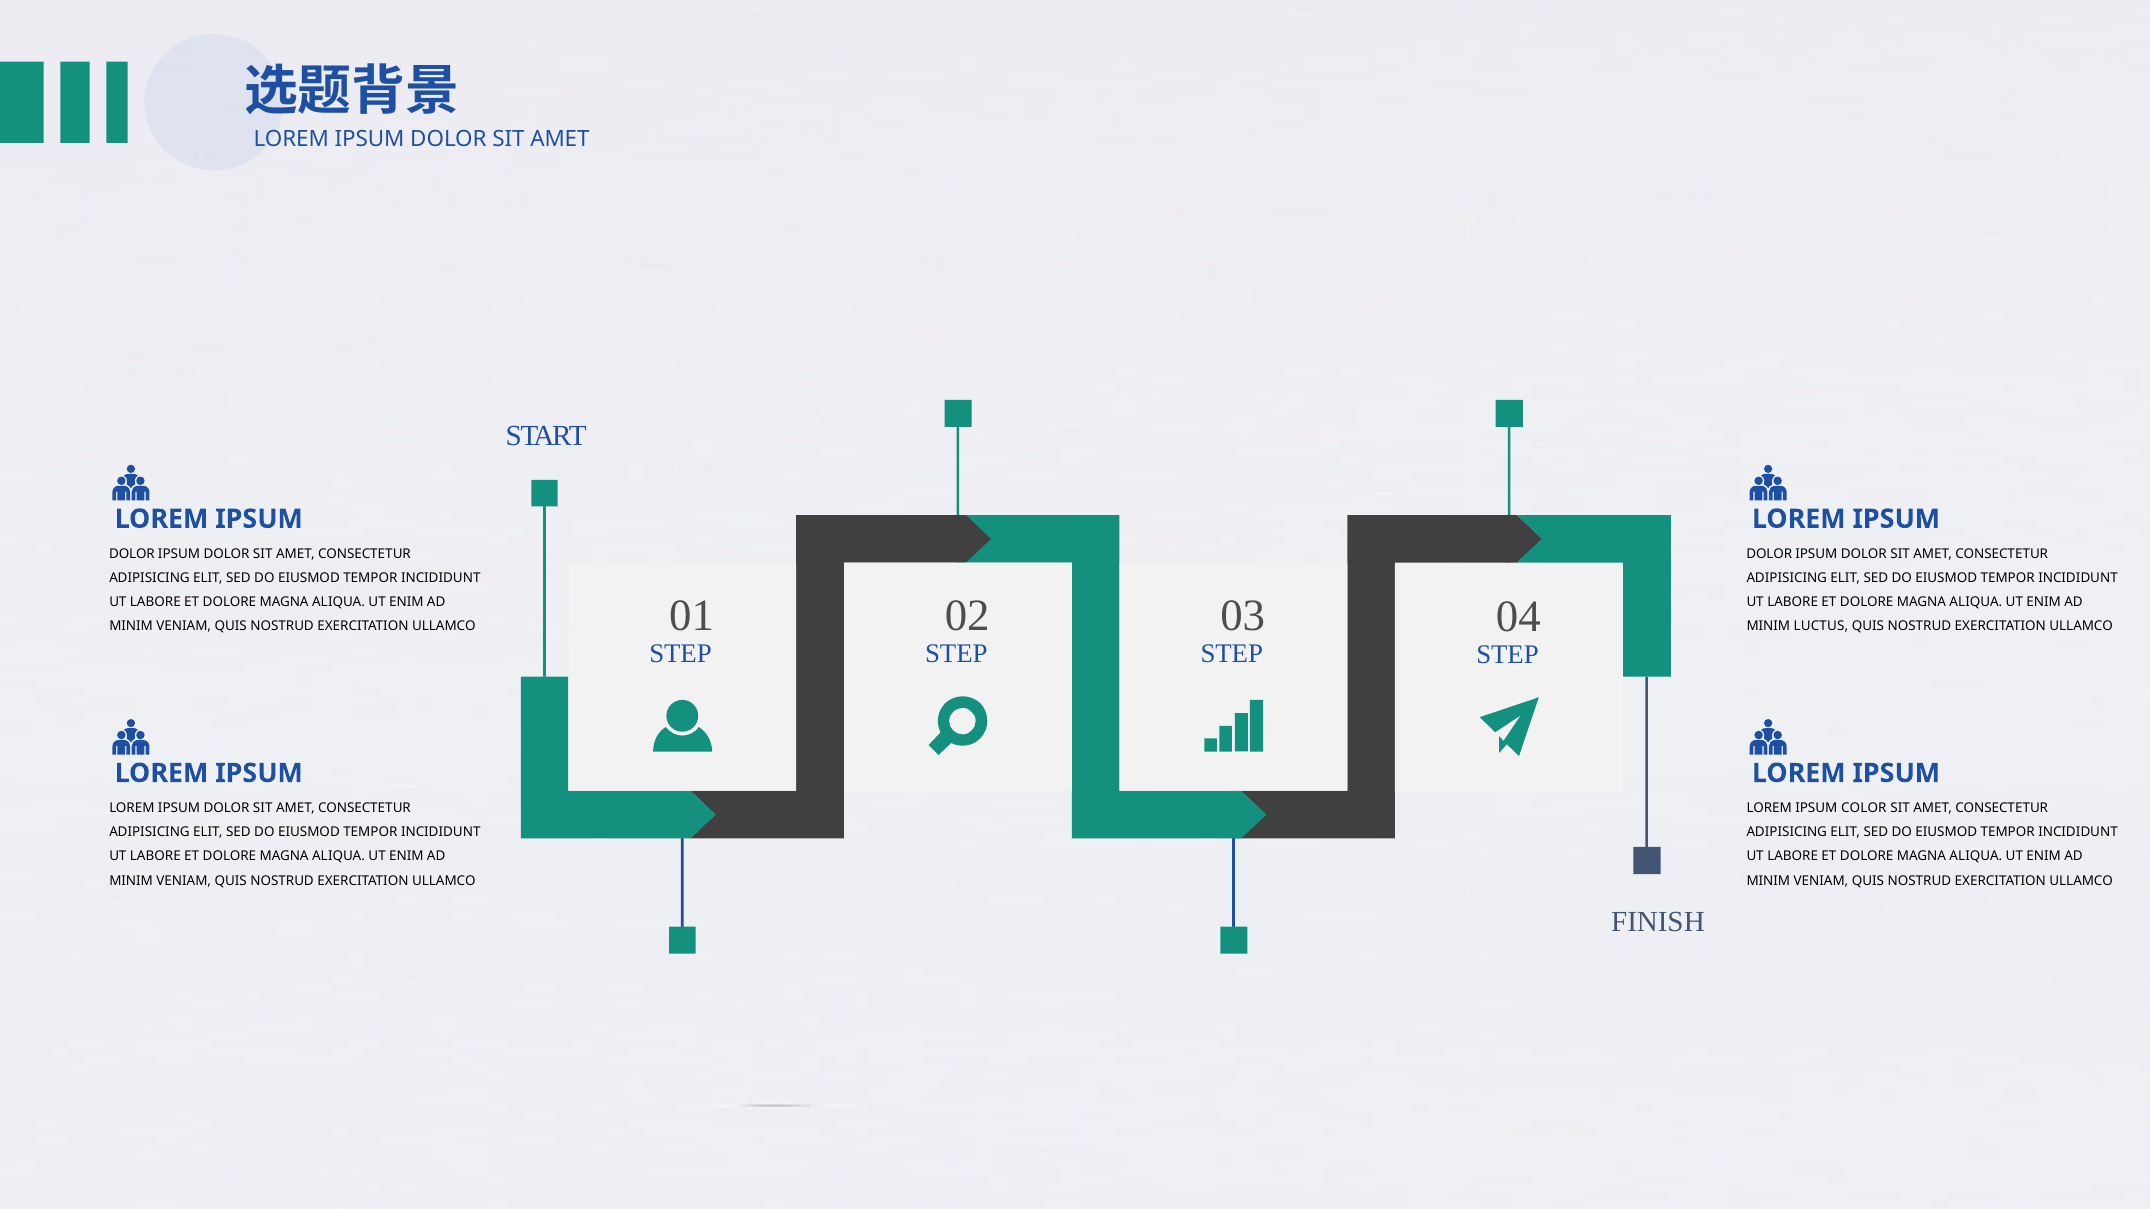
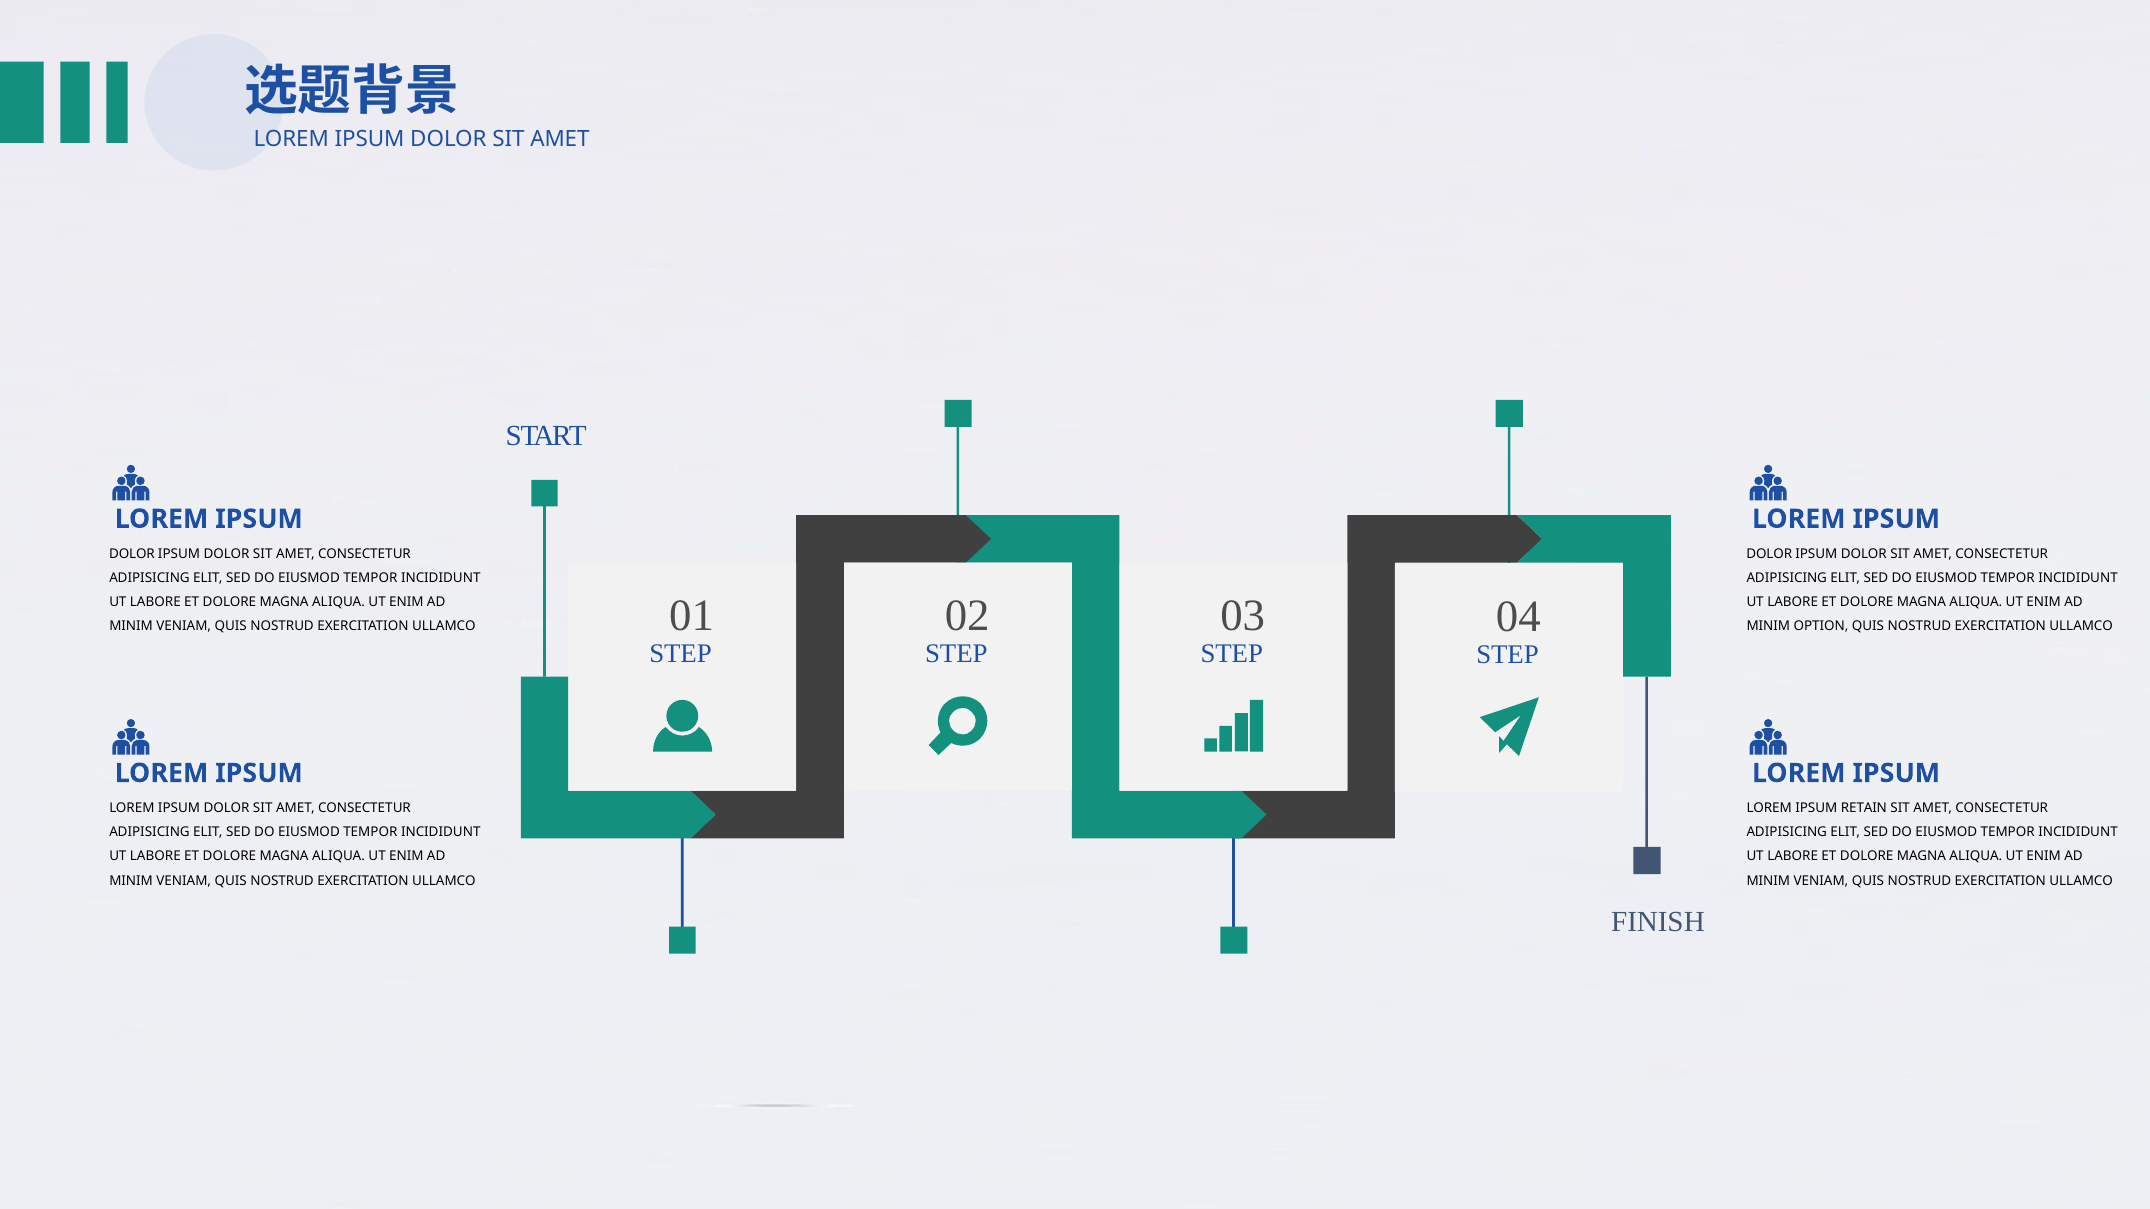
LUCTUS: LUCTUS -> OPTION
COLOR: COLOR -> RETAIN
